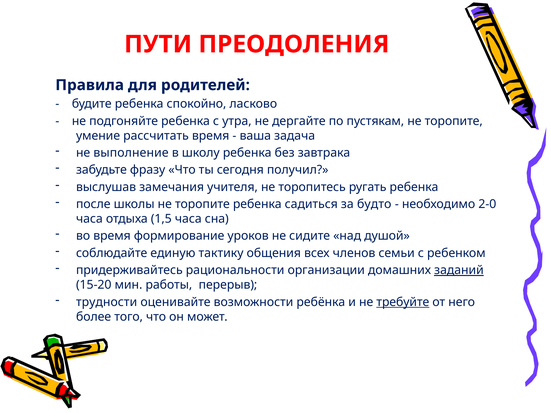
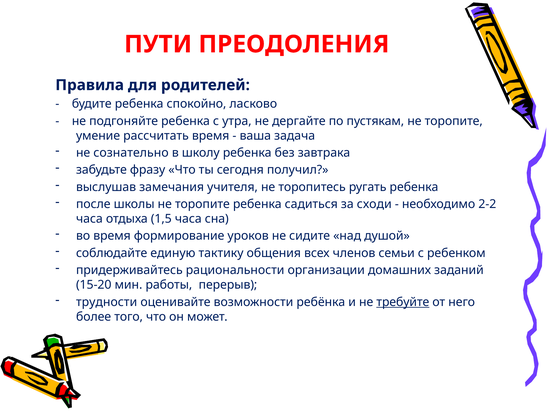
выполнение: выполнение -> сознательно
будто: будто -> сходи
2-0: 2-0 -> 2-2
заданий underline: present -> none
